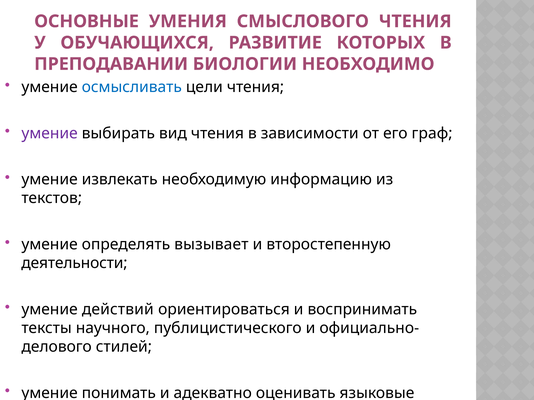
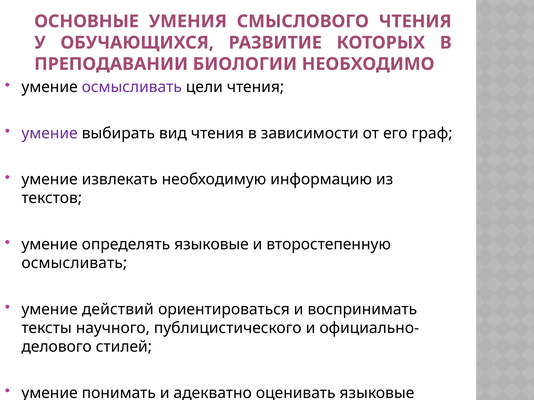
осмысливать at (132, 87) colour: blue -> purple
определять вызывает: вызывает -> языковые
деятельности at (74, 263): деятельности -> осмысливать
